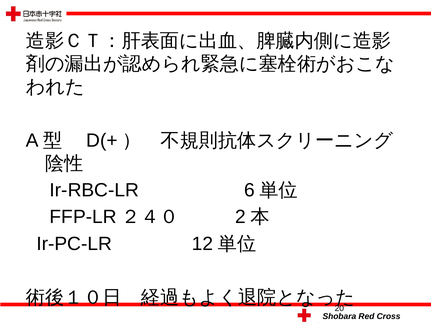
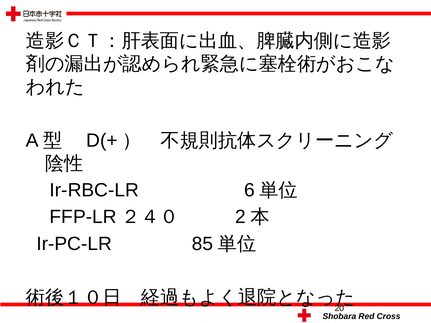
12: 12 -> 85
